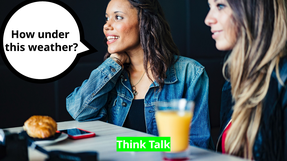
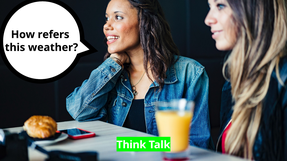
under: under -> refers
